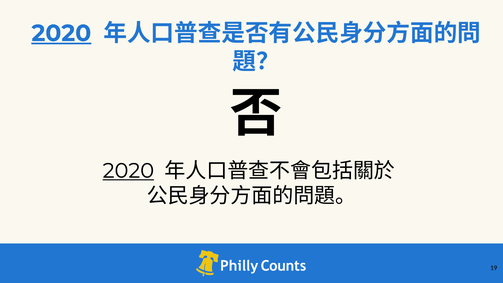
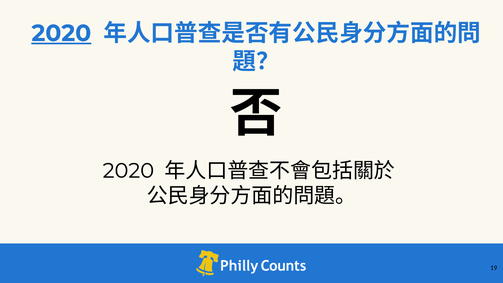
2020 at (128, 171) underline: present -> none
